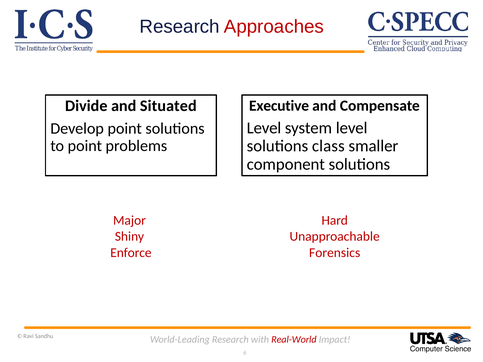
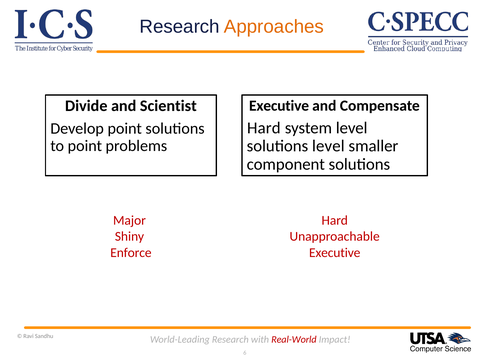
Approaches colour: red -> orange
Situated: Situated -> Scientist
Level at (264, 128): Level -> Hard
solutions class: class -> level
Forensics at (335, 253): Forensics -> Executive
